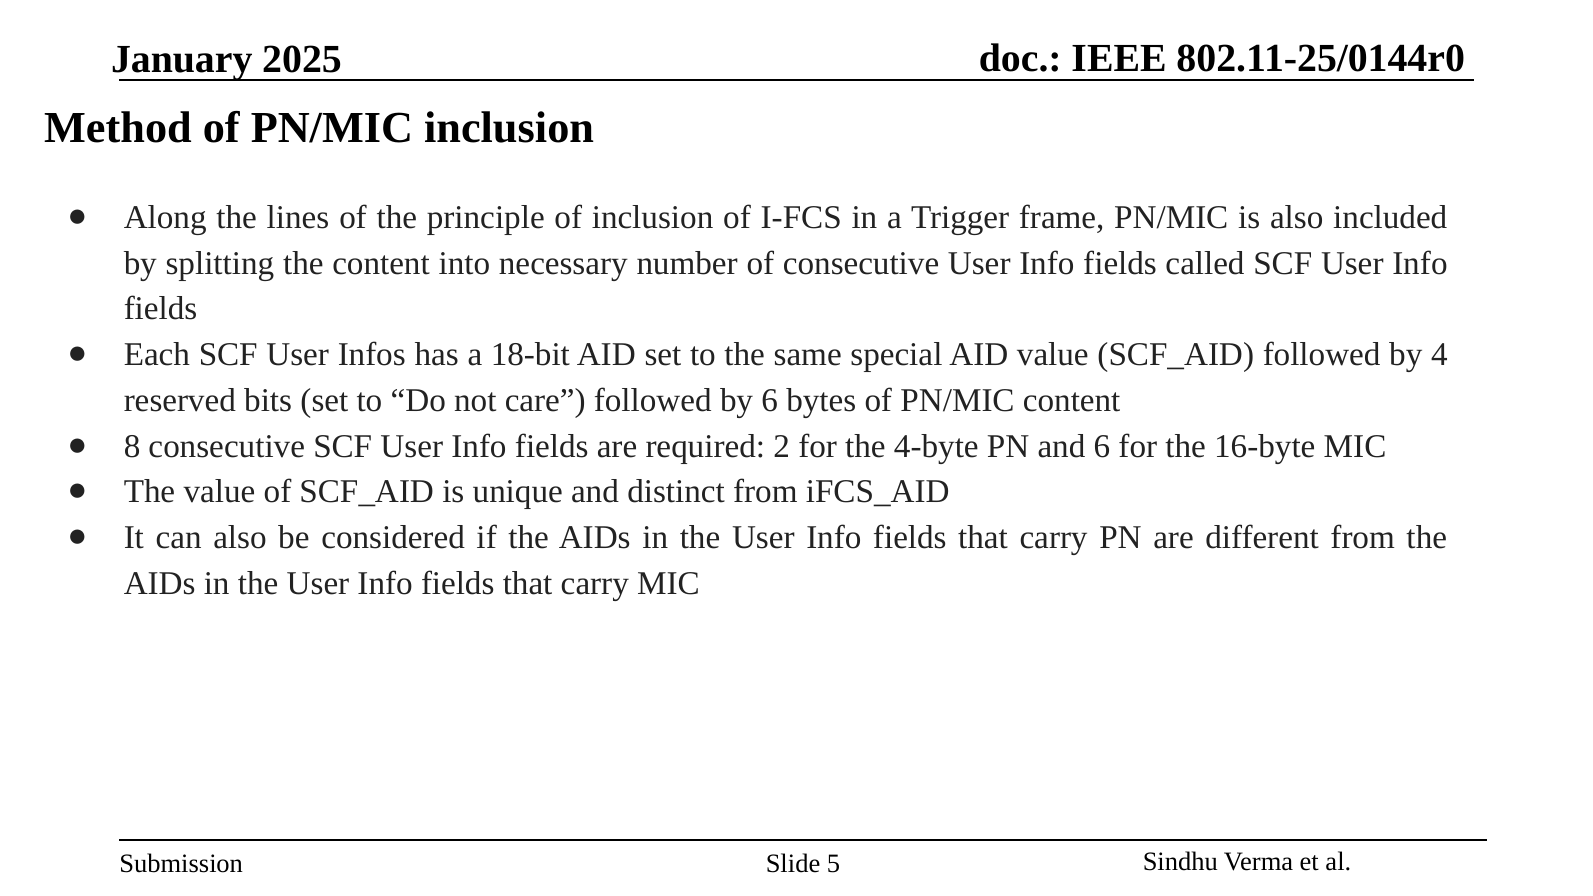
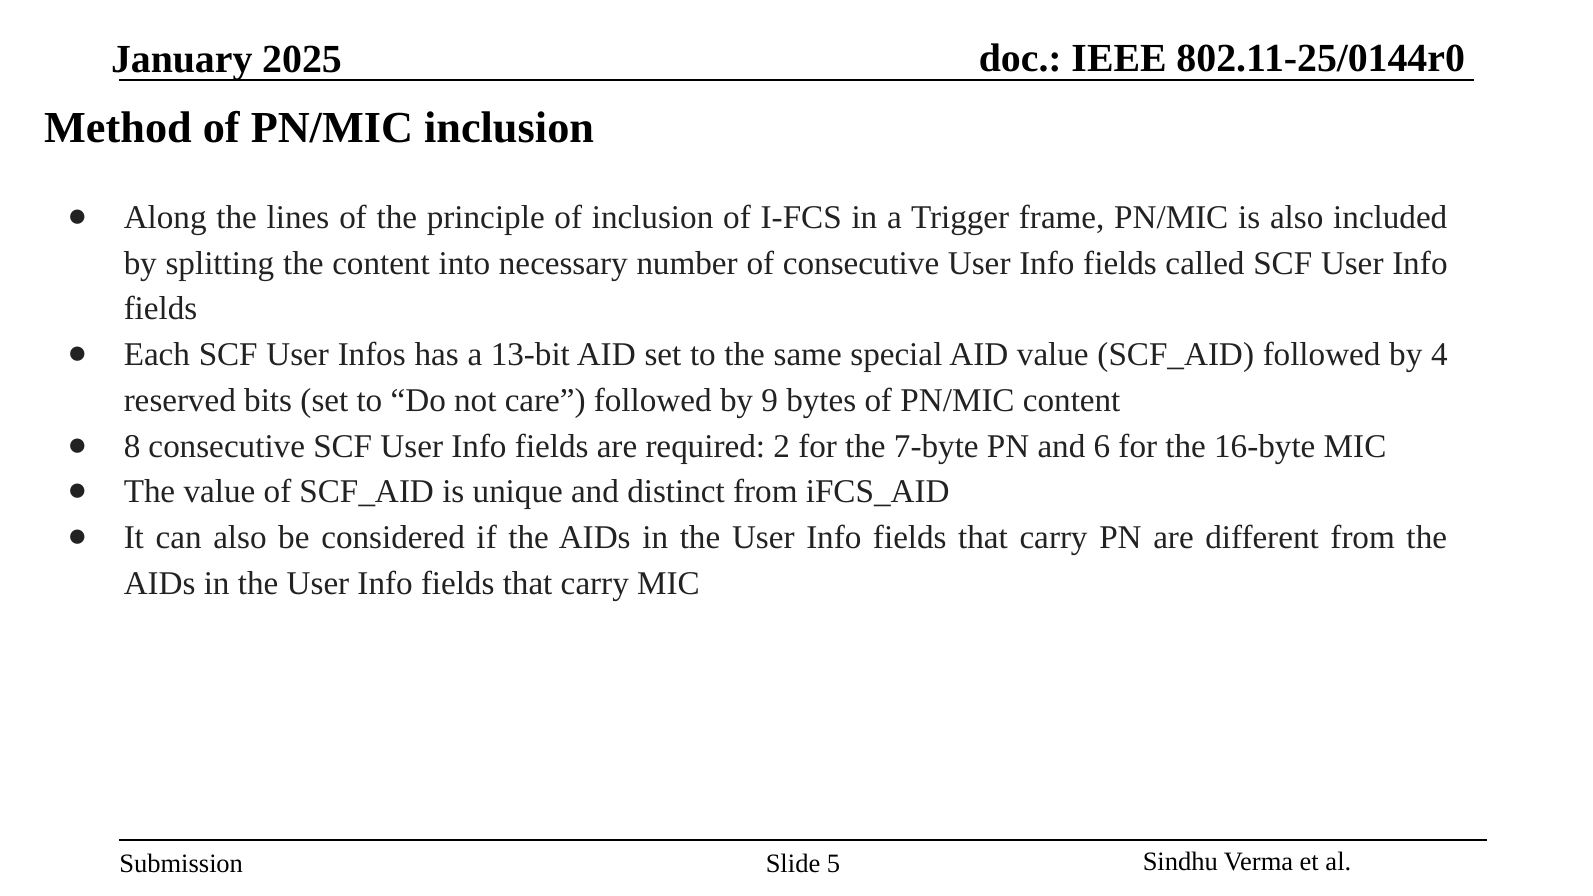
18-bit: 18-bit -> 13-bit
by 6: 6 -> 9
4-byte: 4-byte -> 7-byte
